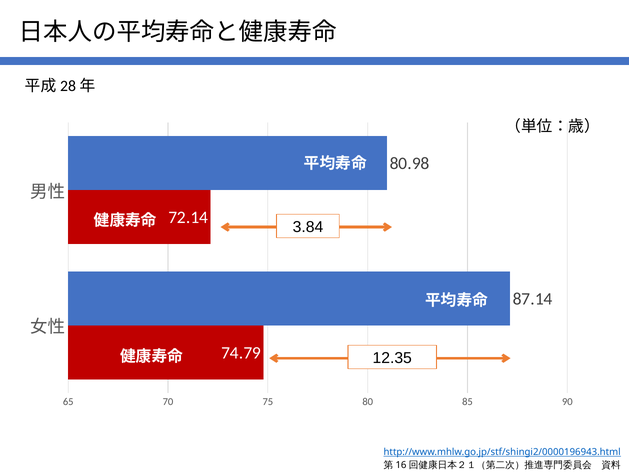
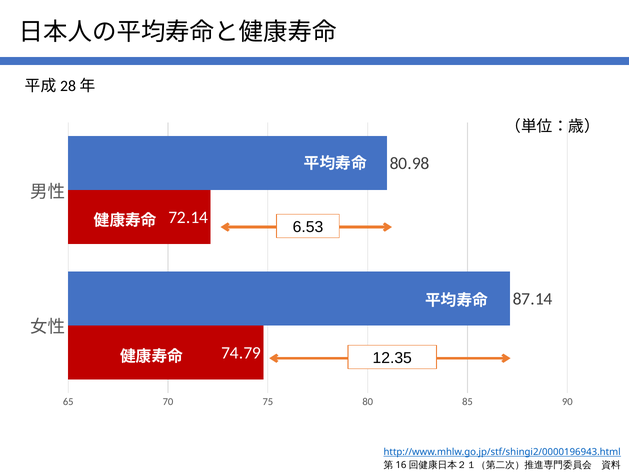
3.84: 3.84 -> 6.53
